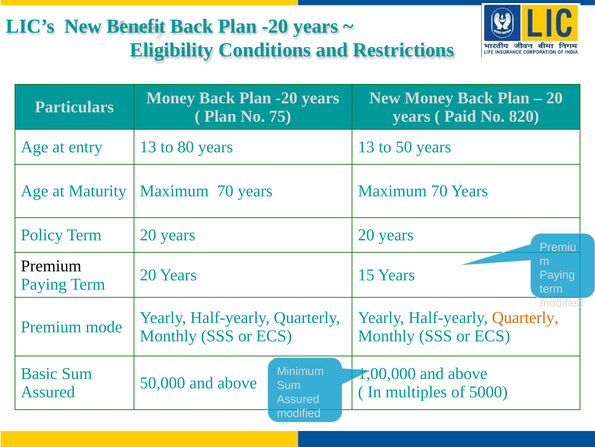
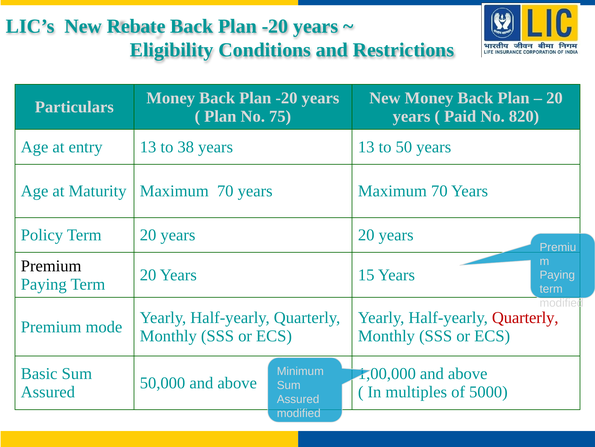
Benefit: Benefit -> Rebate
80: 80 -> 38
Quarterly at (525, 317) colour: orange -> red
